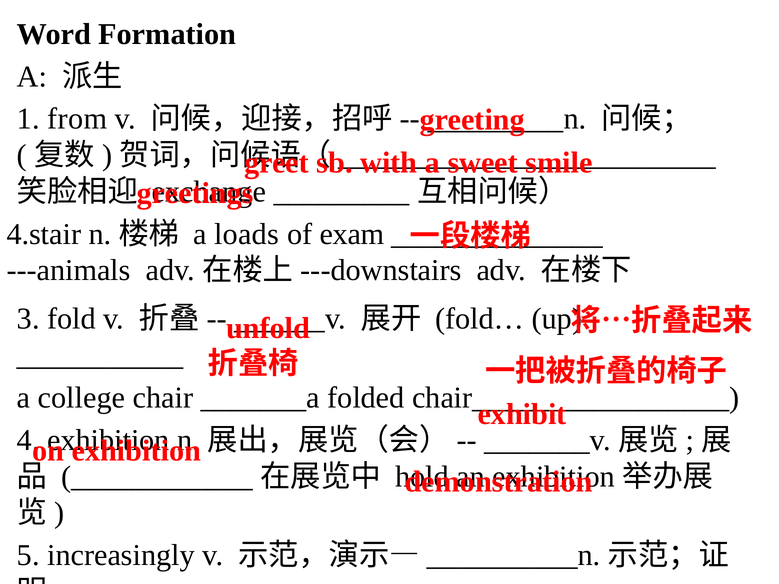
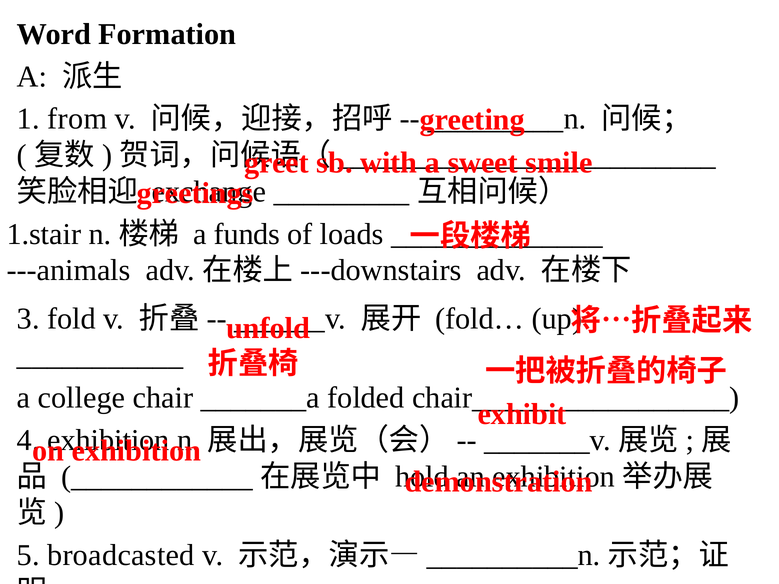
4.stair: 4.stair -> 1.stair
loads: loads -> funds
exam: exam -> loads
increasingly: increasingly -> broadcasted
